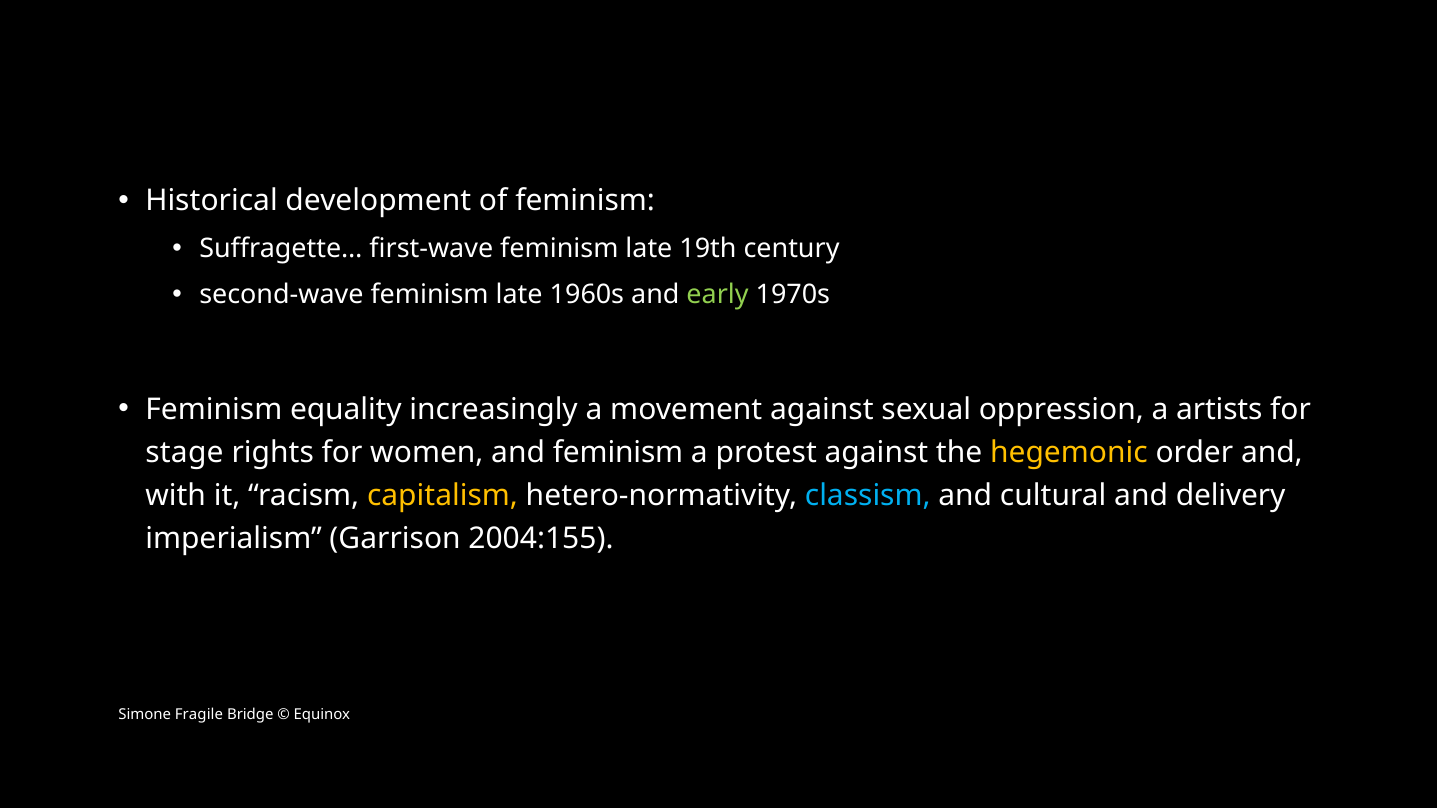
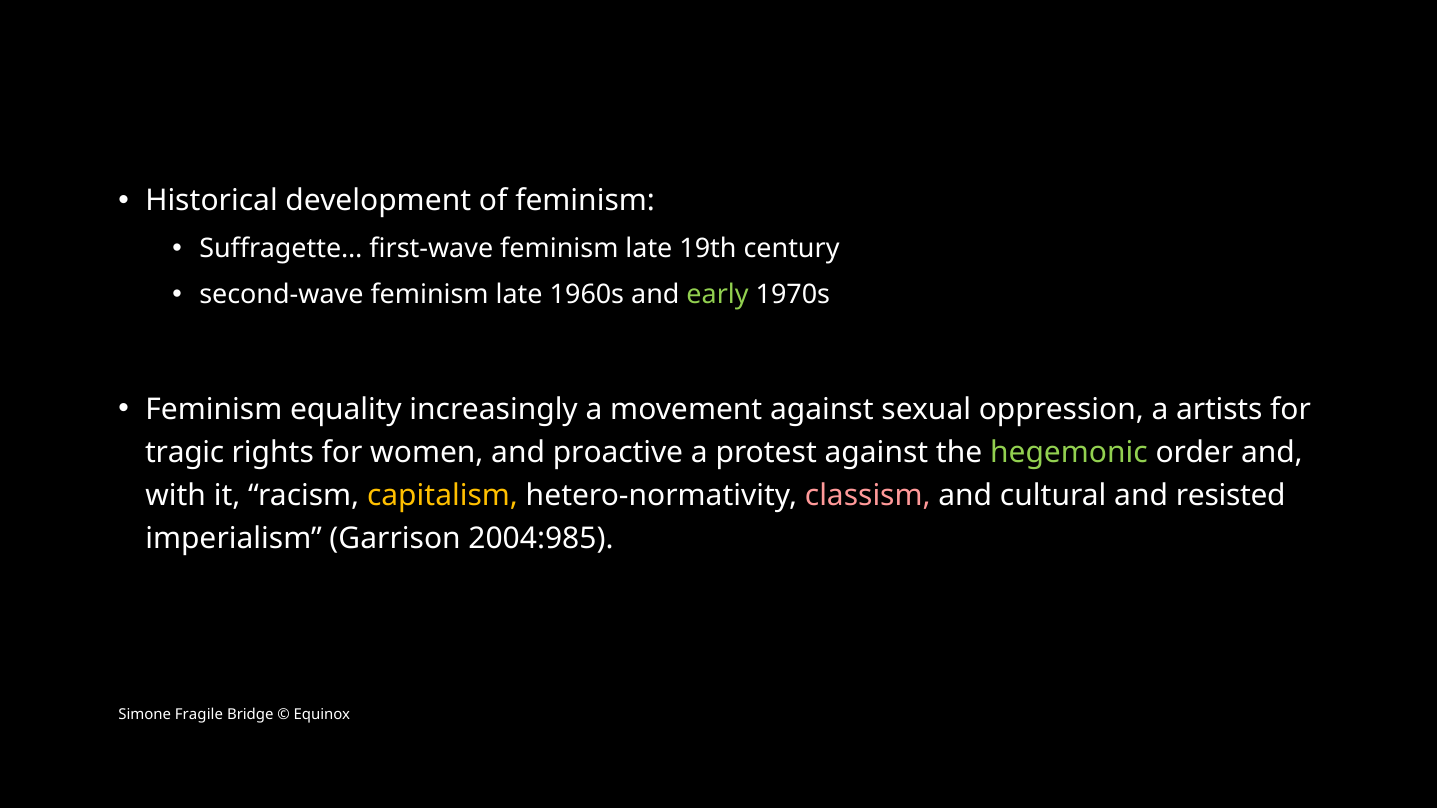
stage: stage -> tragic
and feminism: feminism -> proactive
hegemonic colour: yellow -> light green
classism colour: light blue -> pink
delivery: delivery -> resisted
2004:155: 2004:155 -> 2004:985
